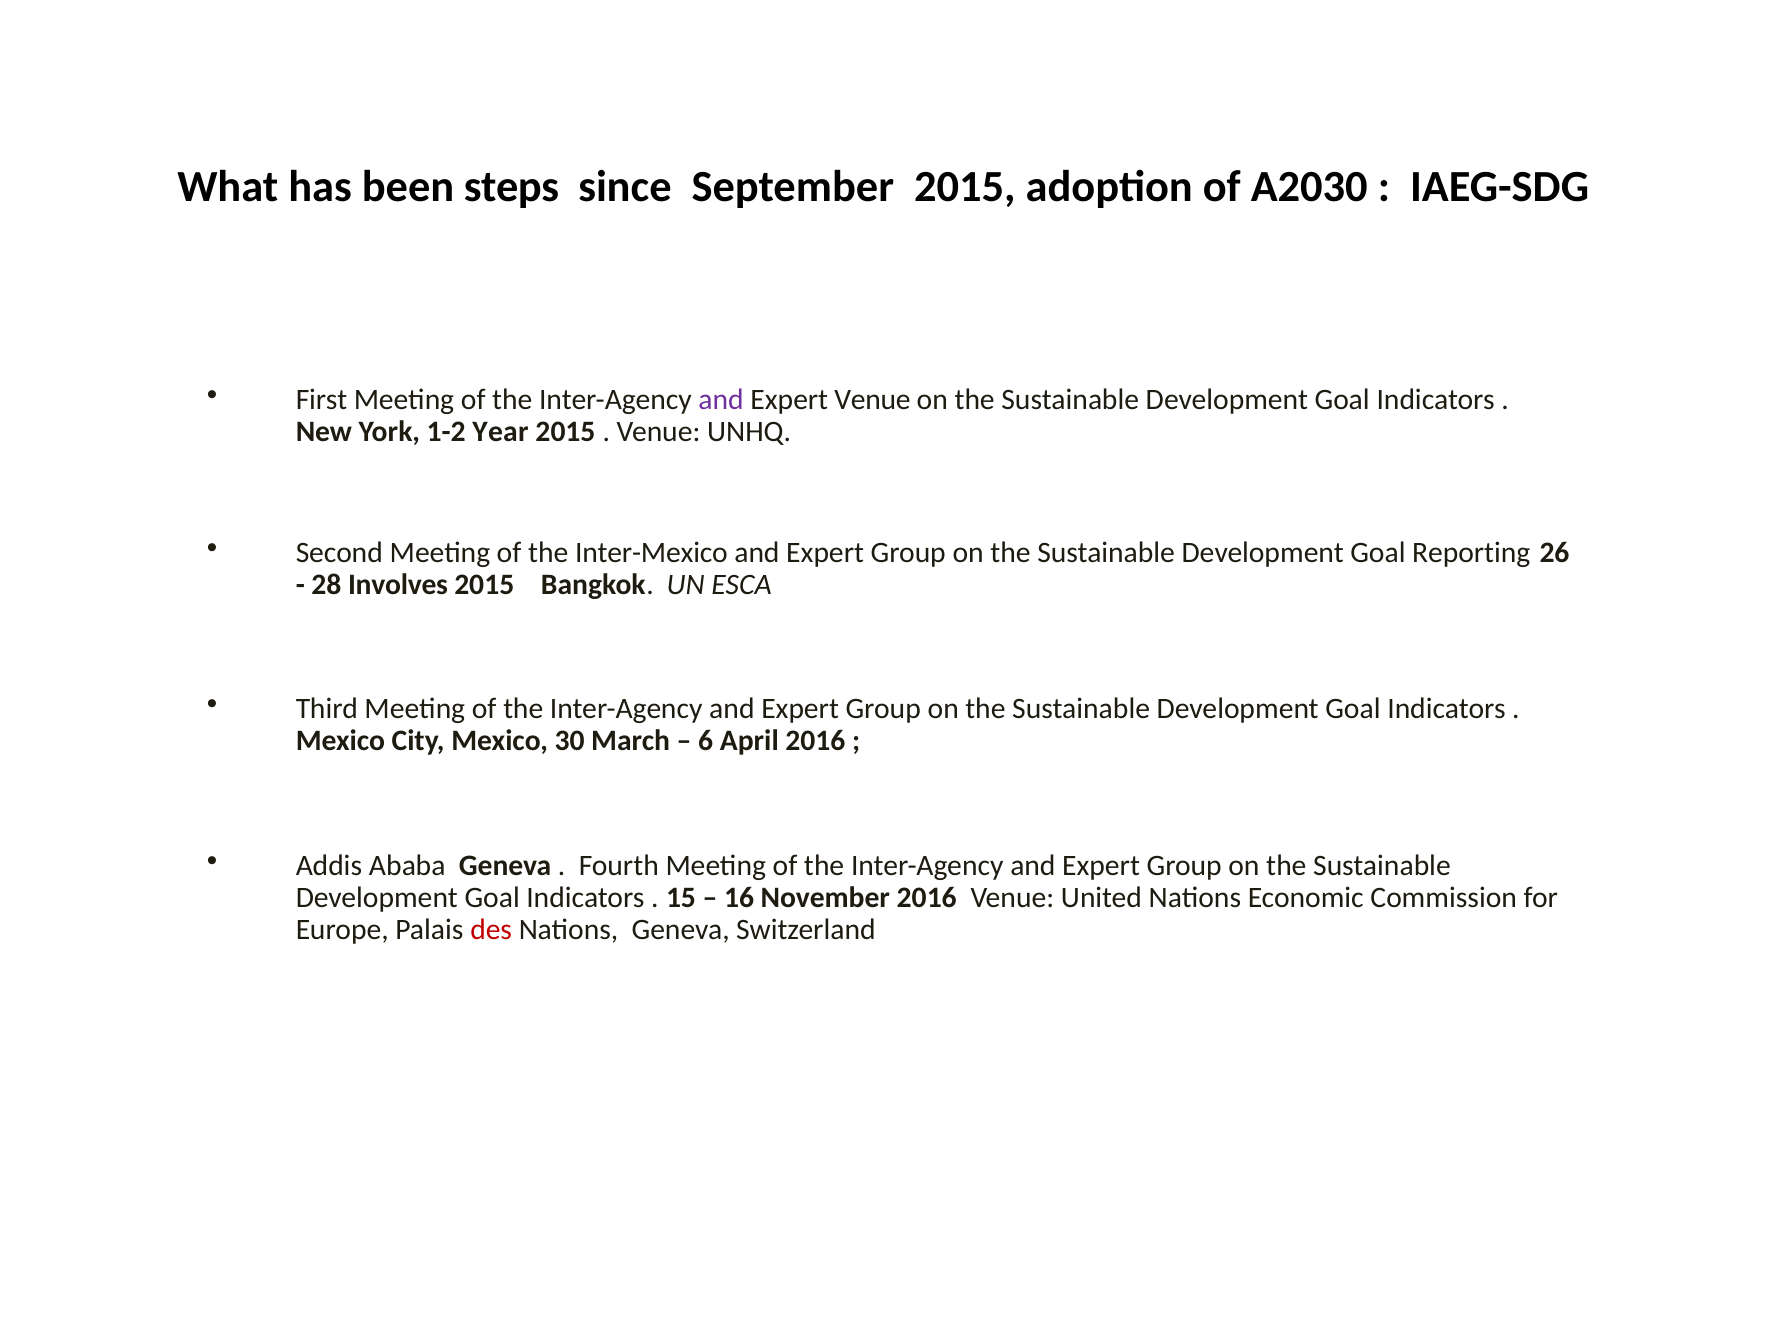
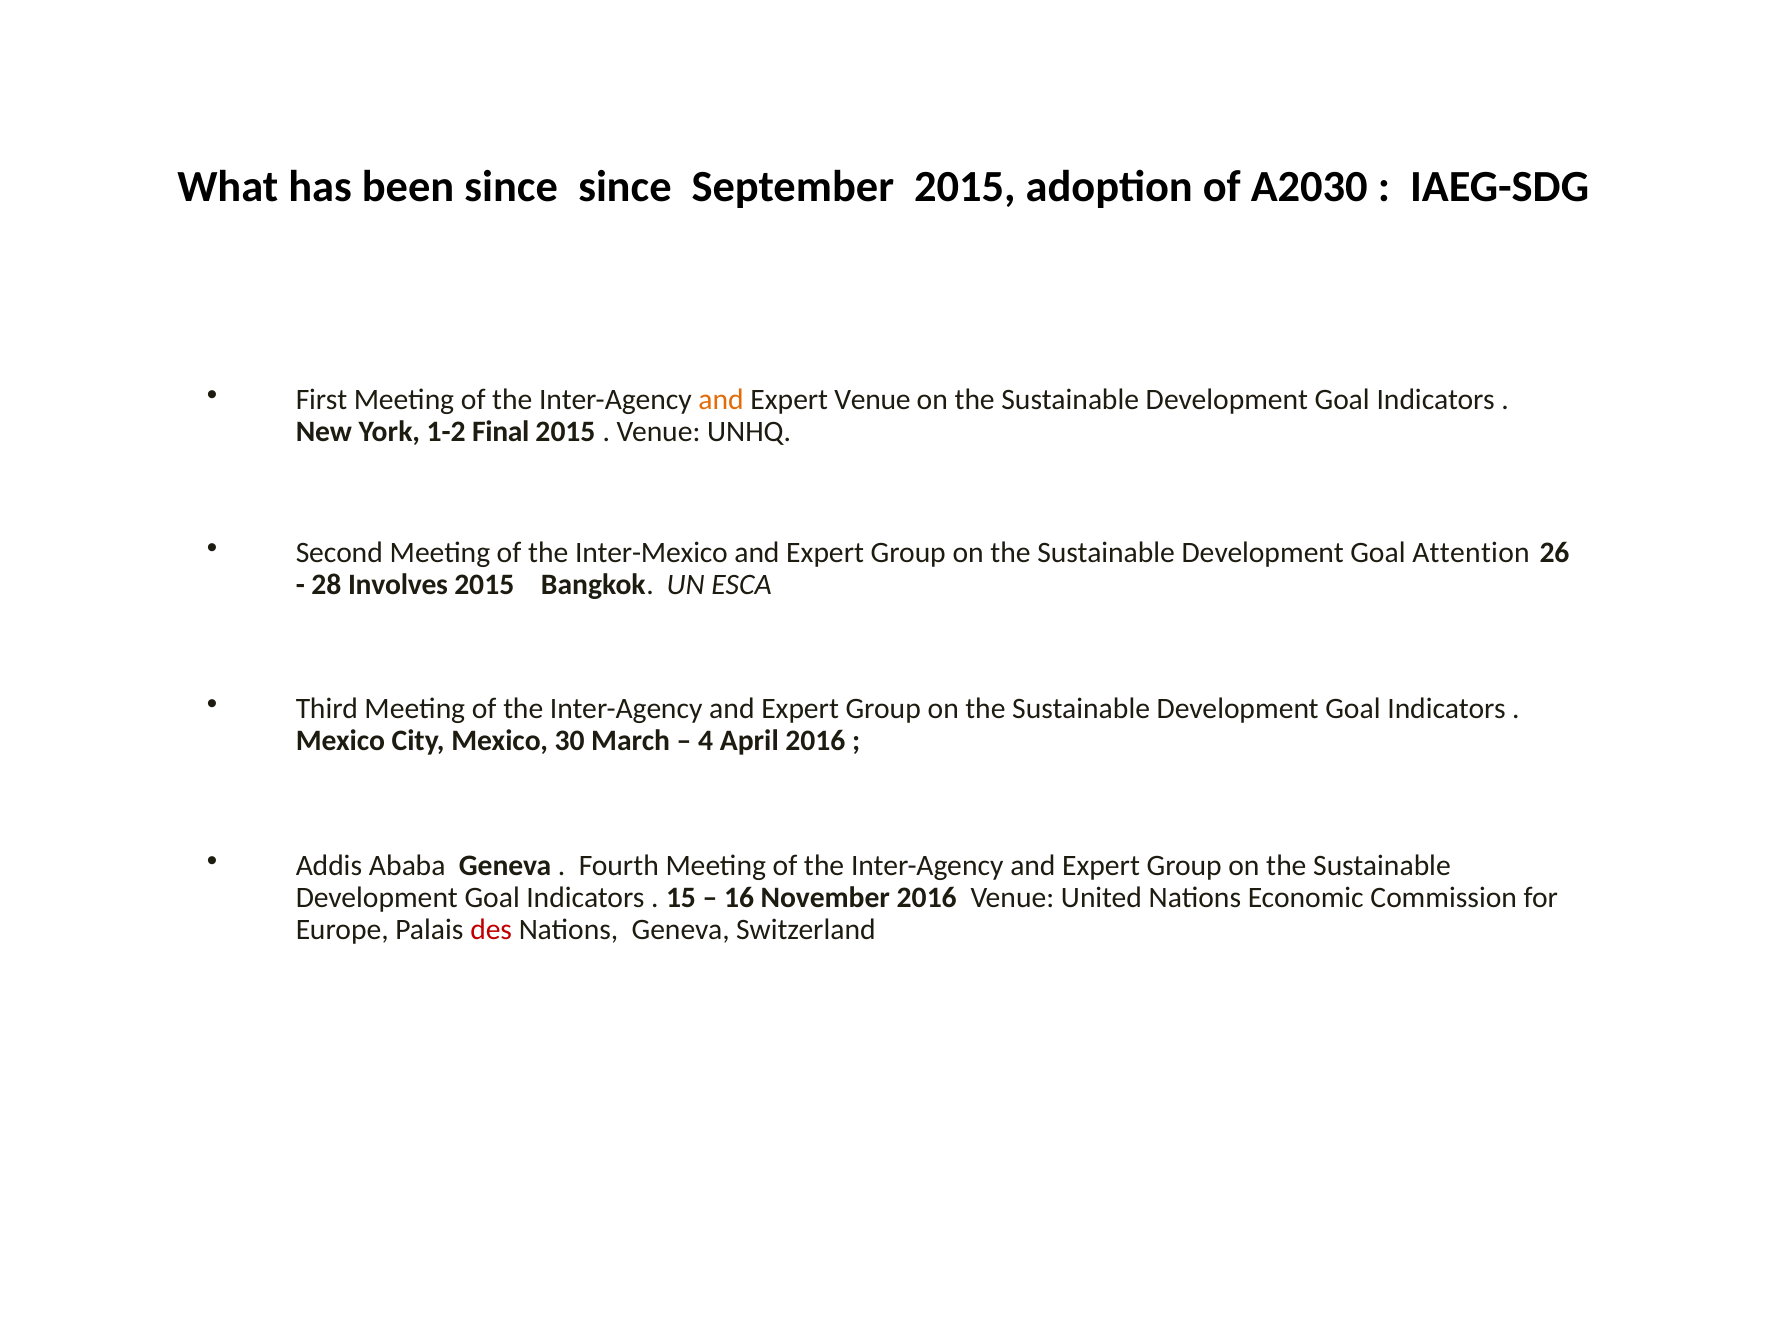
been steps: steps -> since
and at (721, 400) colour: purple -> orange
Year: Year -> Final
Reporting: Reporting -> Attention
6: 6 -> 4
